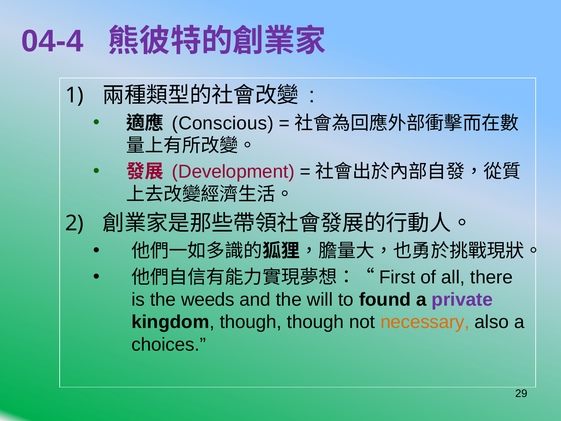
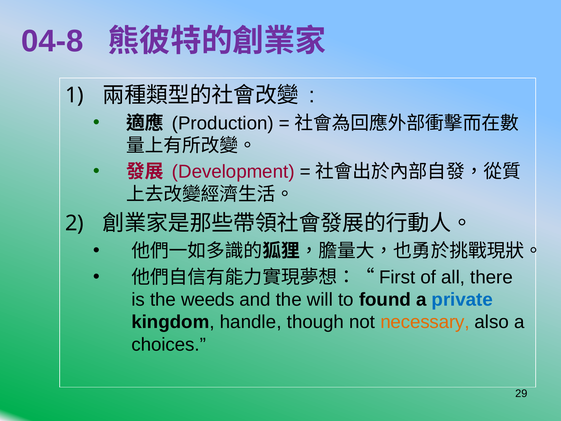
04-4: 04-4 -> 04-8
Conscious: Conscious -> Production
private colour: purple -> blue
kingdom though: though -> handle
